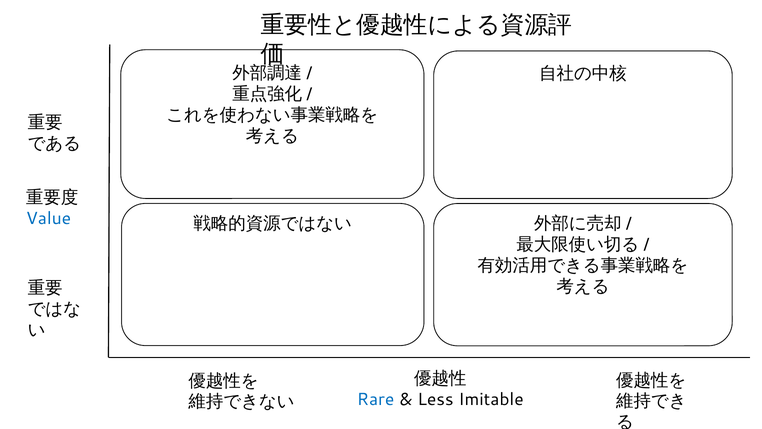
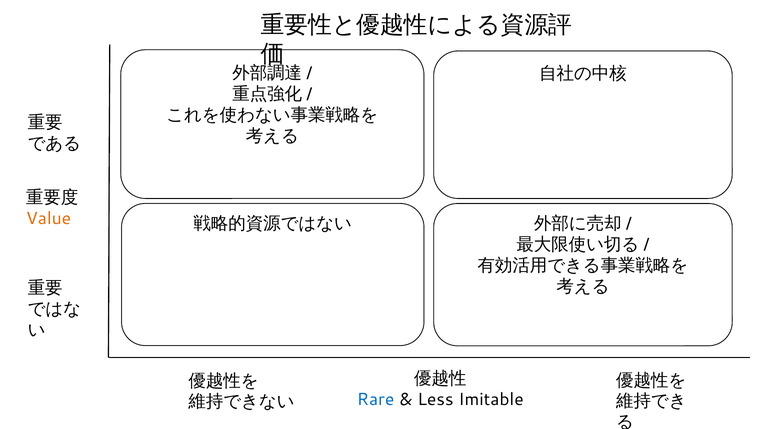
Value colour: blue -> orange
